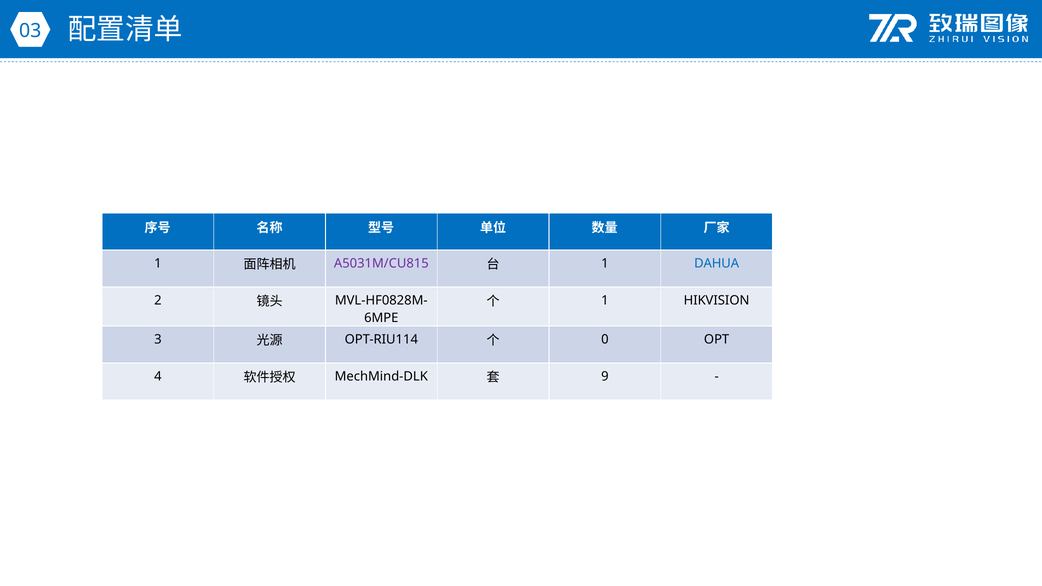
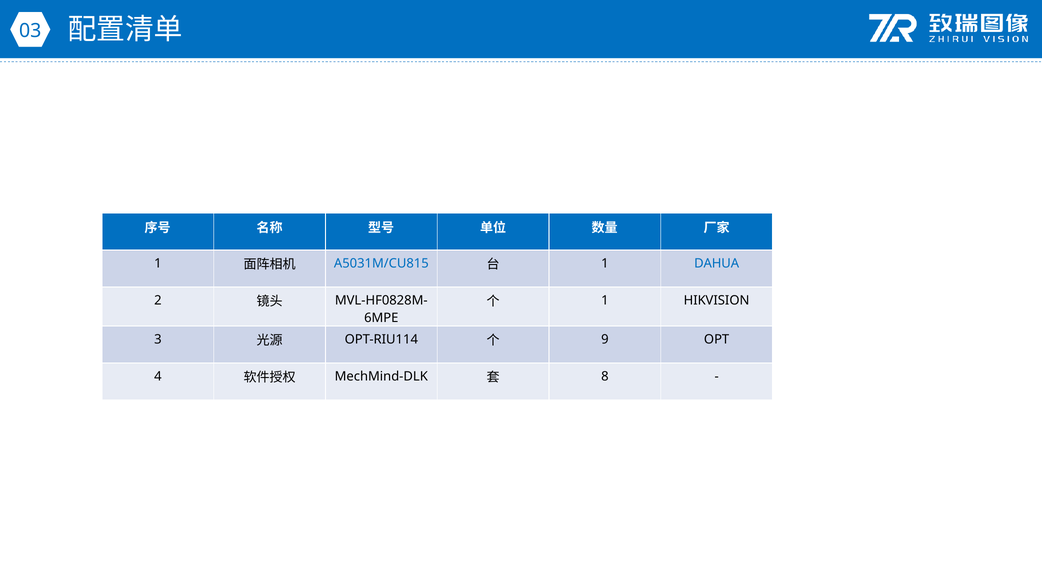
A5031M/CU815 colour: purple -> blue
0: 0 -> 9
9: 9 -> 8
